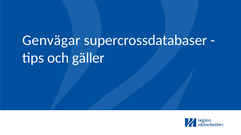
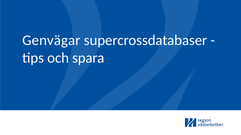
gäller: gäller -> spara
